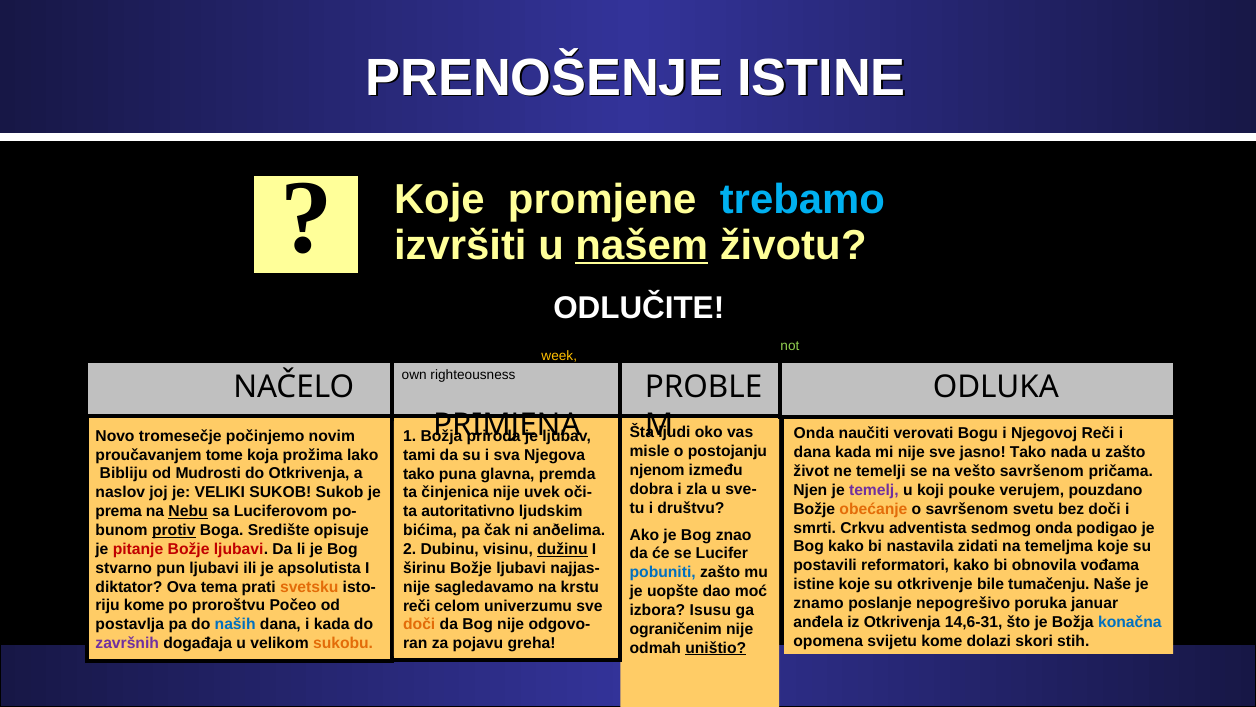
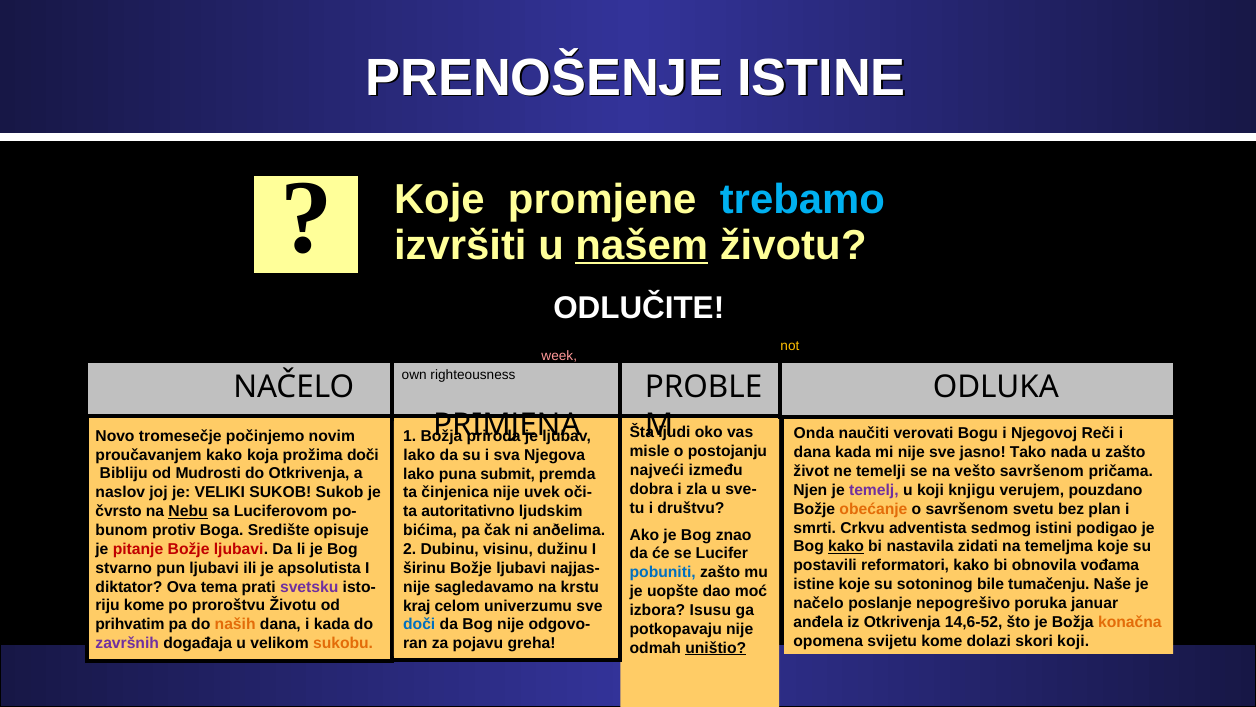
not colour: light green -> yellow
week colour: yellow -> pink
proučavanjem tome: tome -> kako
prožima lako: lako -> doči
tami at (419, 455): tami -> lako
njenom: njenom -> najveći
tako at (419, 474): tako -> lako
puna glavna: glavna -> submit
pouke: pouke -> knjigu
bez doči: doči -> plan
prema: prema -> čvrsto
sedmog onda: onda -> istini
protiv underline: present -> none
kako at (846, 546) underline: none -> present
dužinu underline: present -> none
otkrivenje: otkrivenje -> sotoninog
svetsku colour: orange -> purple
znamo at (819, 603): znamo -> načelo
proroštvu Počeo: Počeo -> Životu
reči at (417, 605): reči -> kraj
14,6-31: 14,6-31 -> 14,6-52
konačna colour: blue -> orange
postavlja: postavlja -> prihvatim
naših colour: blue -> orange
doči at (419, 624) colour: orange -> blue
ograničenim: ograničenim -> potkopavaju
skori stih: stih -> koji
